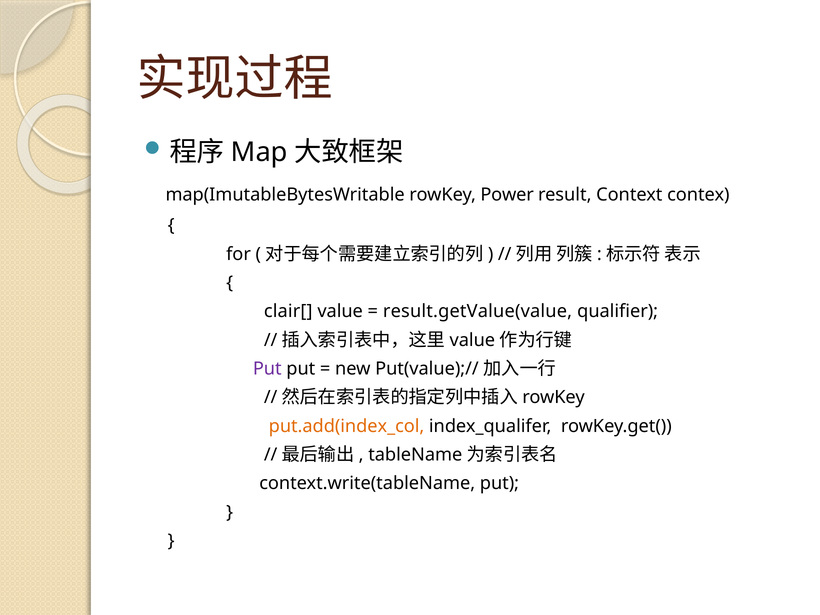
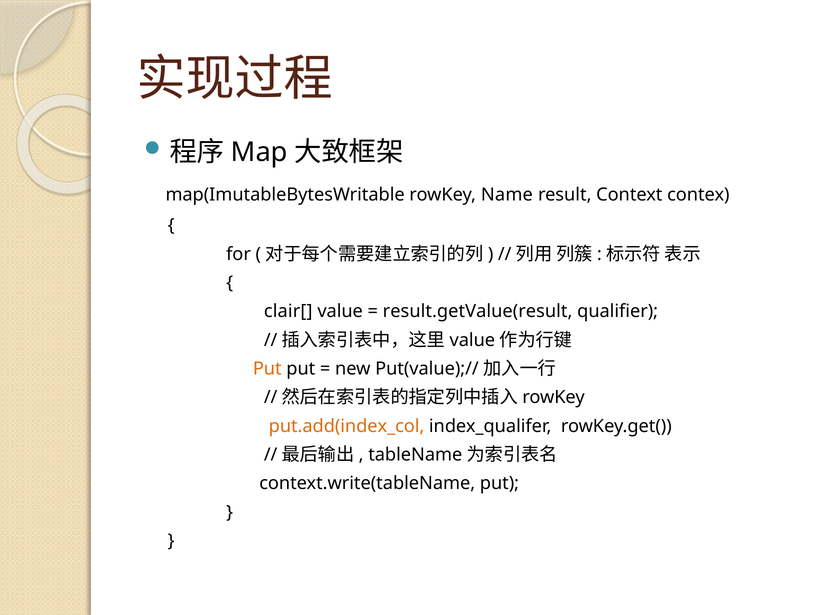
Power: Power -> Name
result.getValue(value: result.getValue(value -> result.getValue(result
Put at (267, 369) colour: purple -> orange
